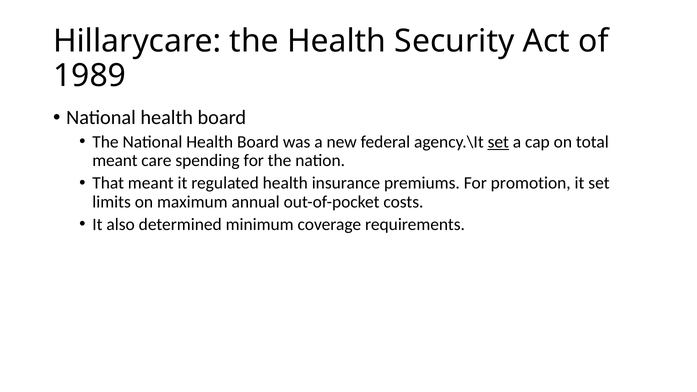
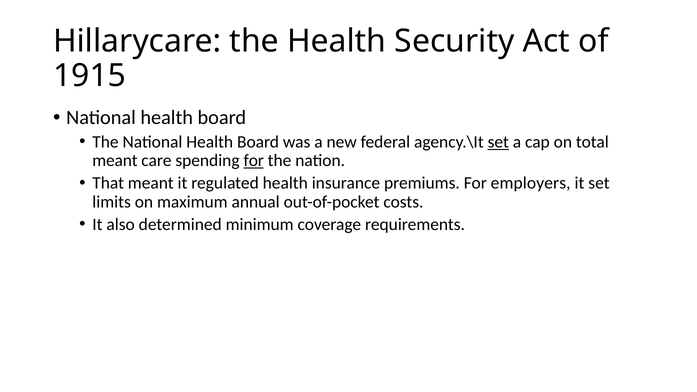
1989: 1989 -> 1915
for at (254, 161) underline: none -> present
promotion: promotion -> employers
